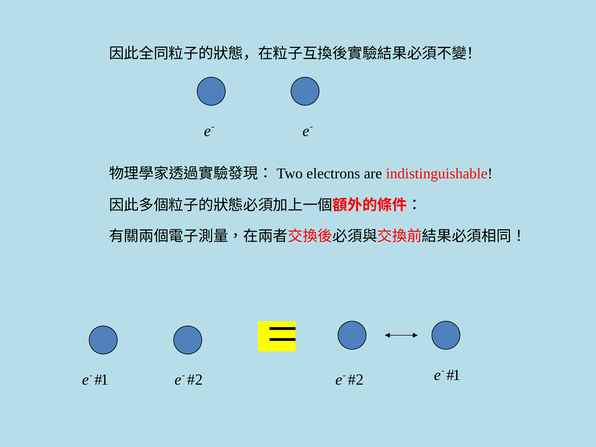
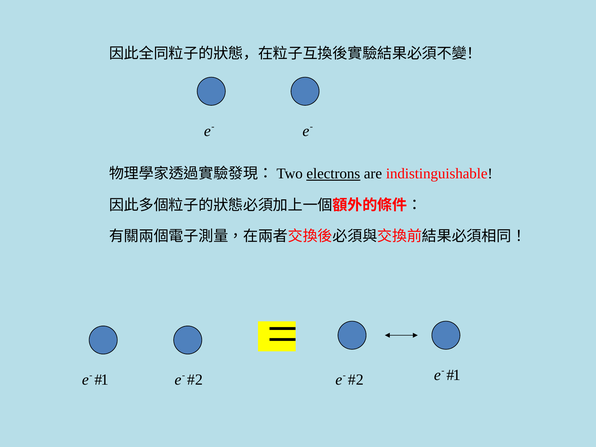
electrons underline: none -> present
